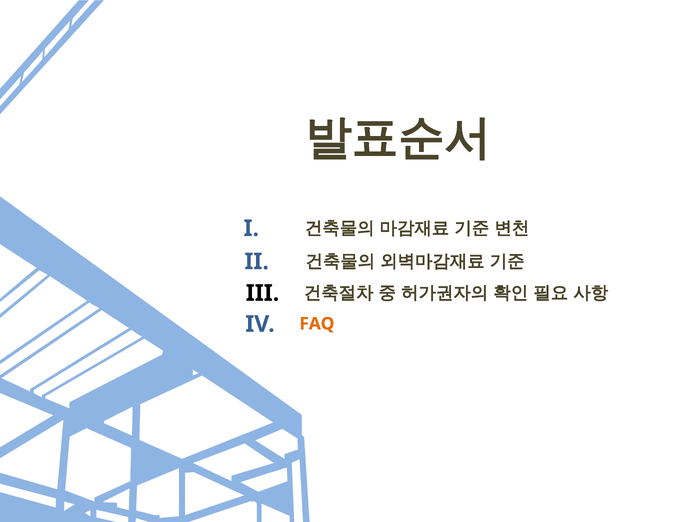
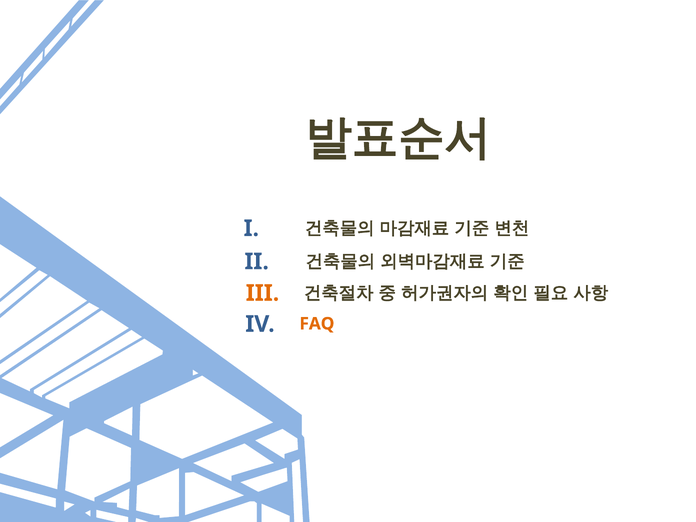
III colour: black -> orange
